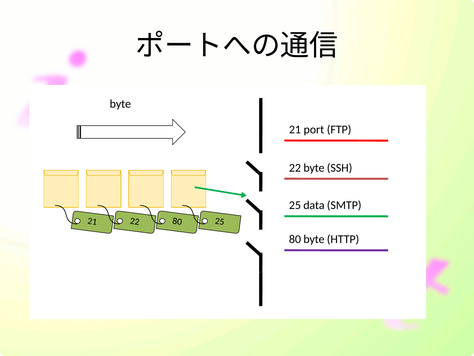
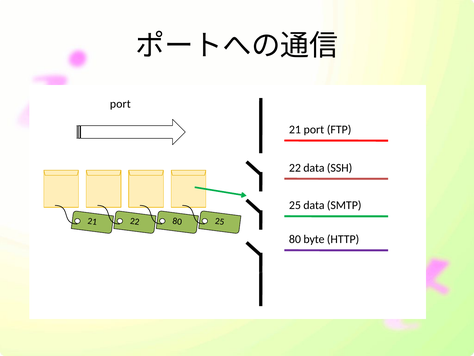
byte at (120, 104): byte -> port
22 byte: byte -> data
